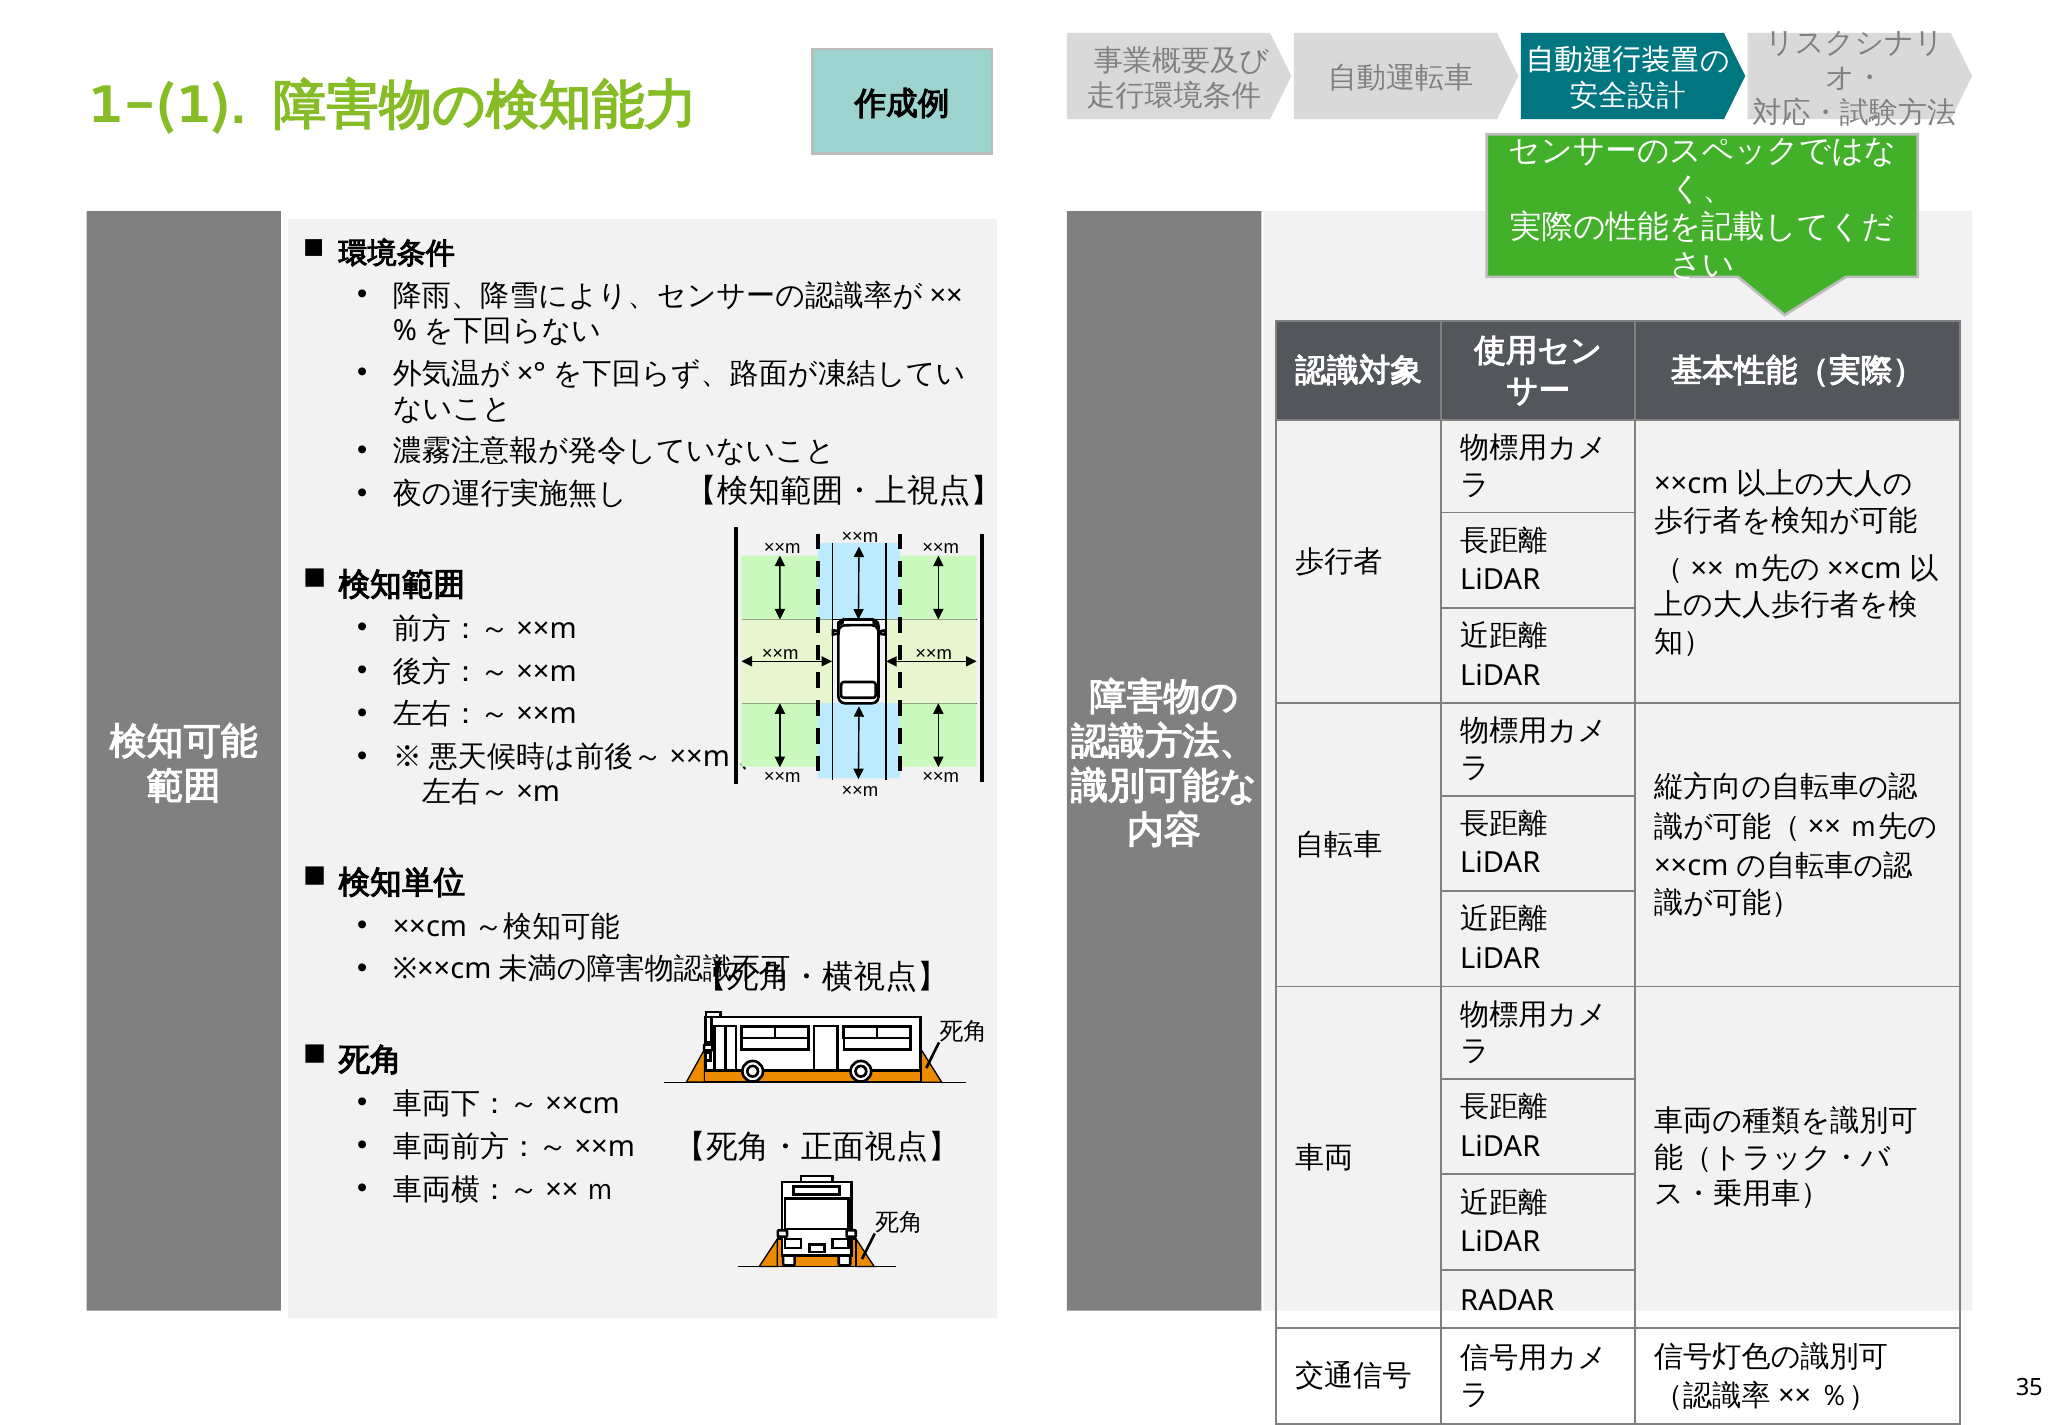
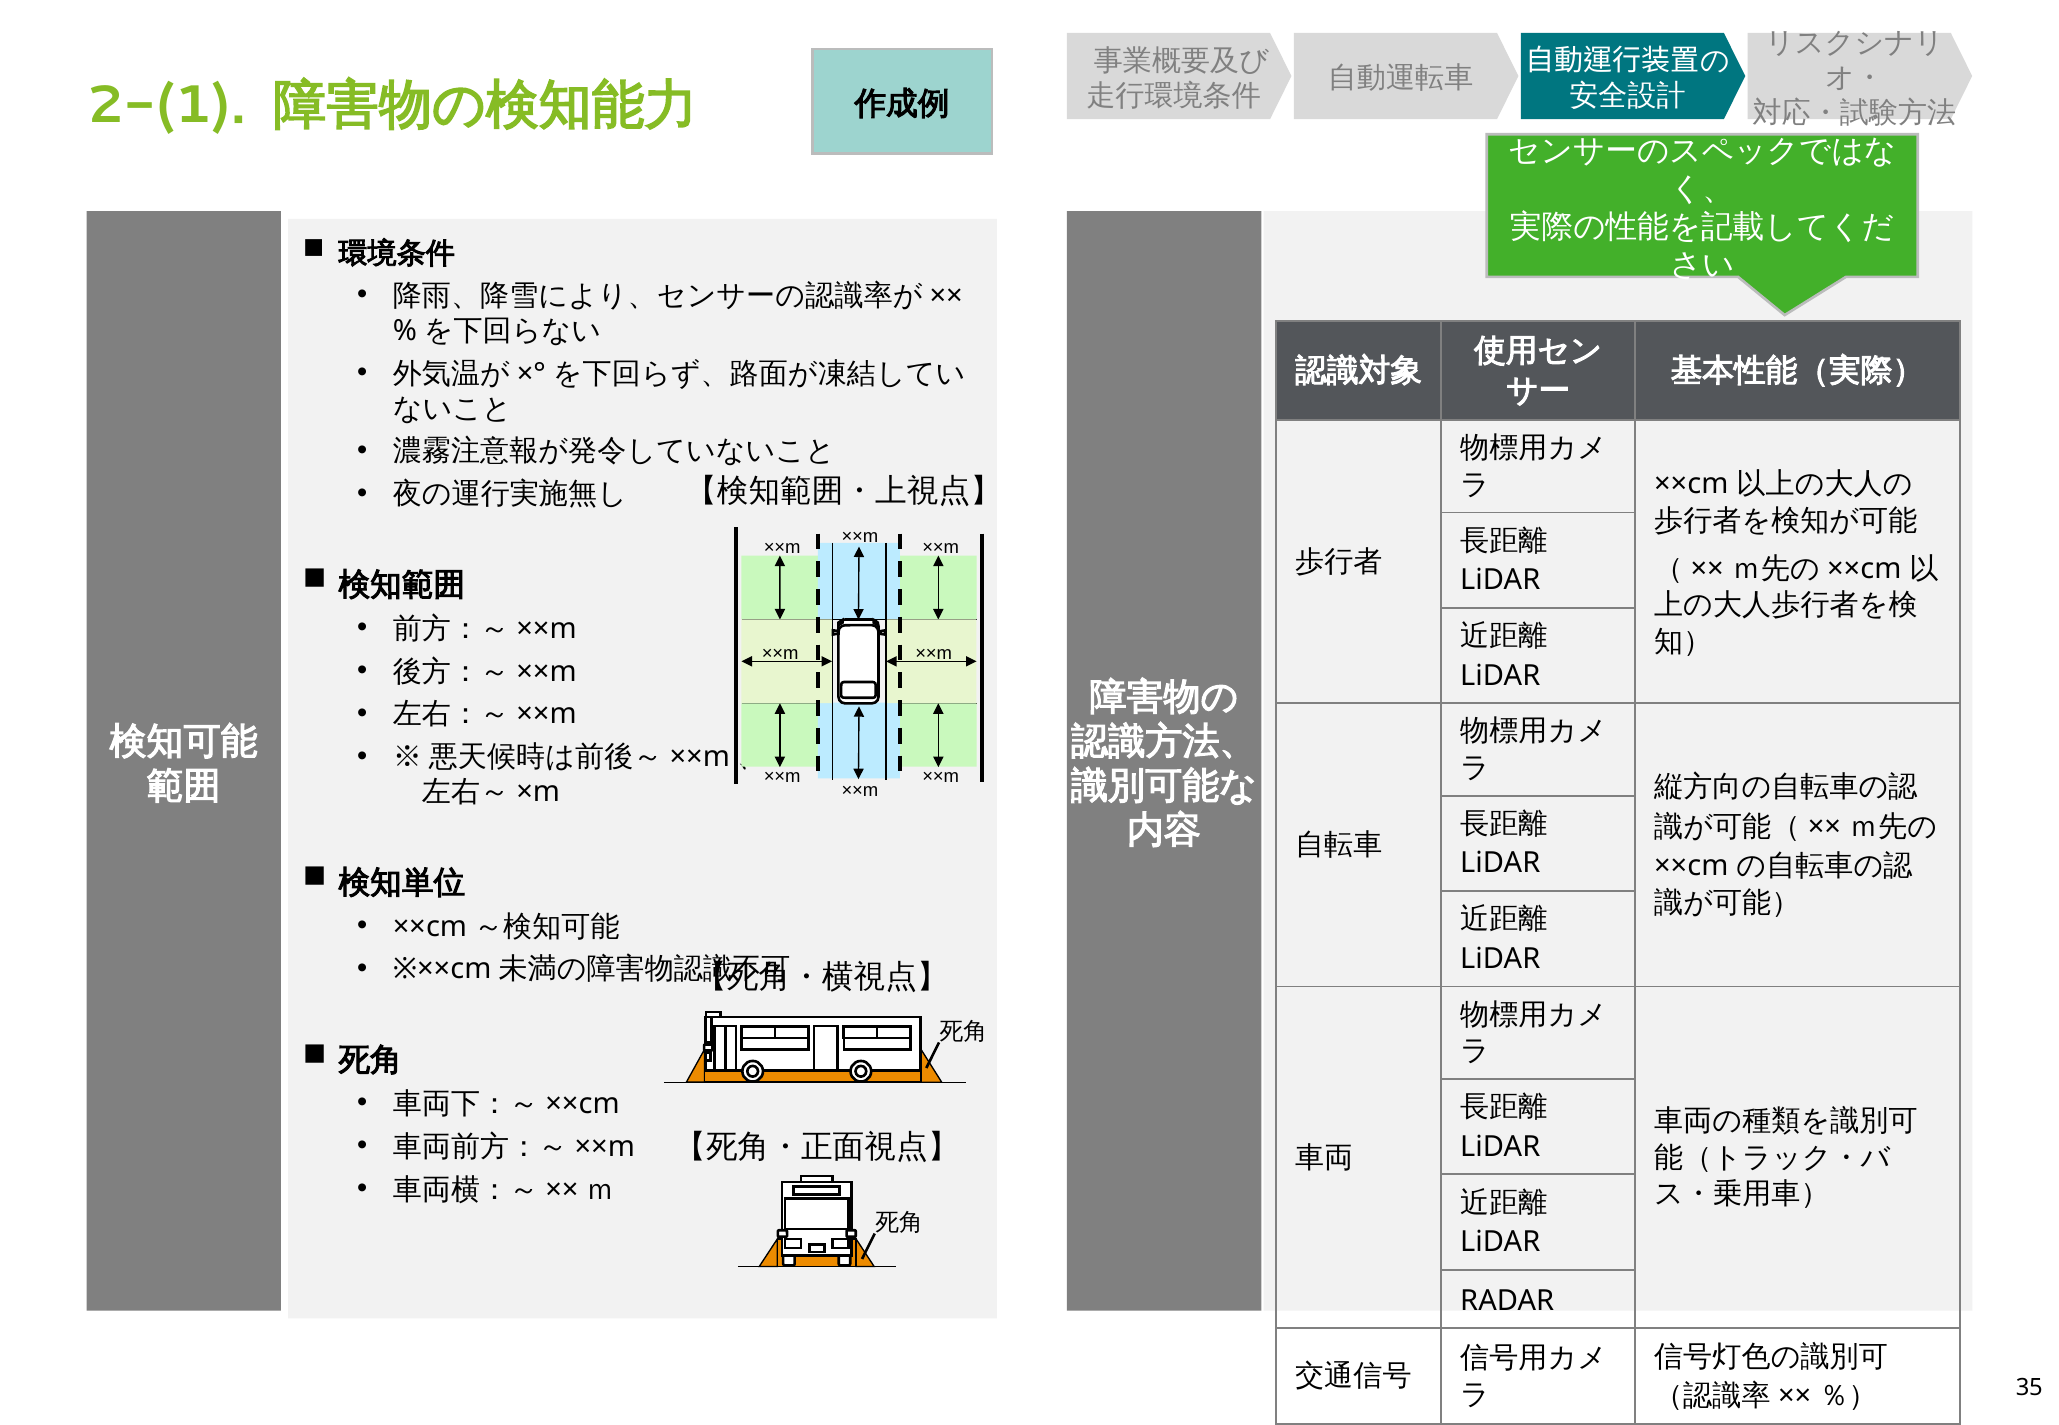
1-(1: 1-(1 -> 2-(1
